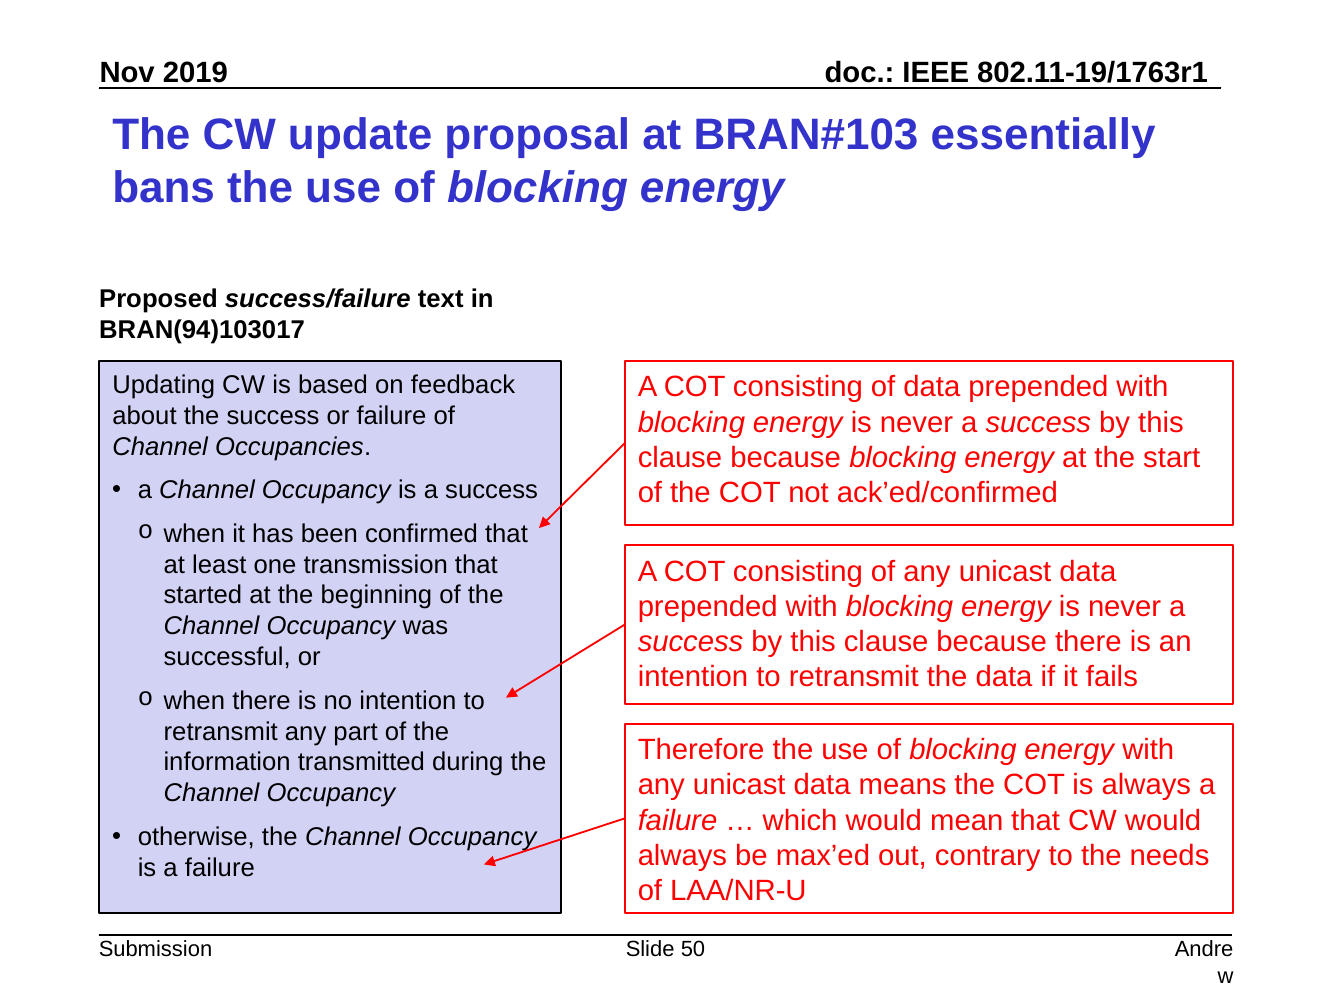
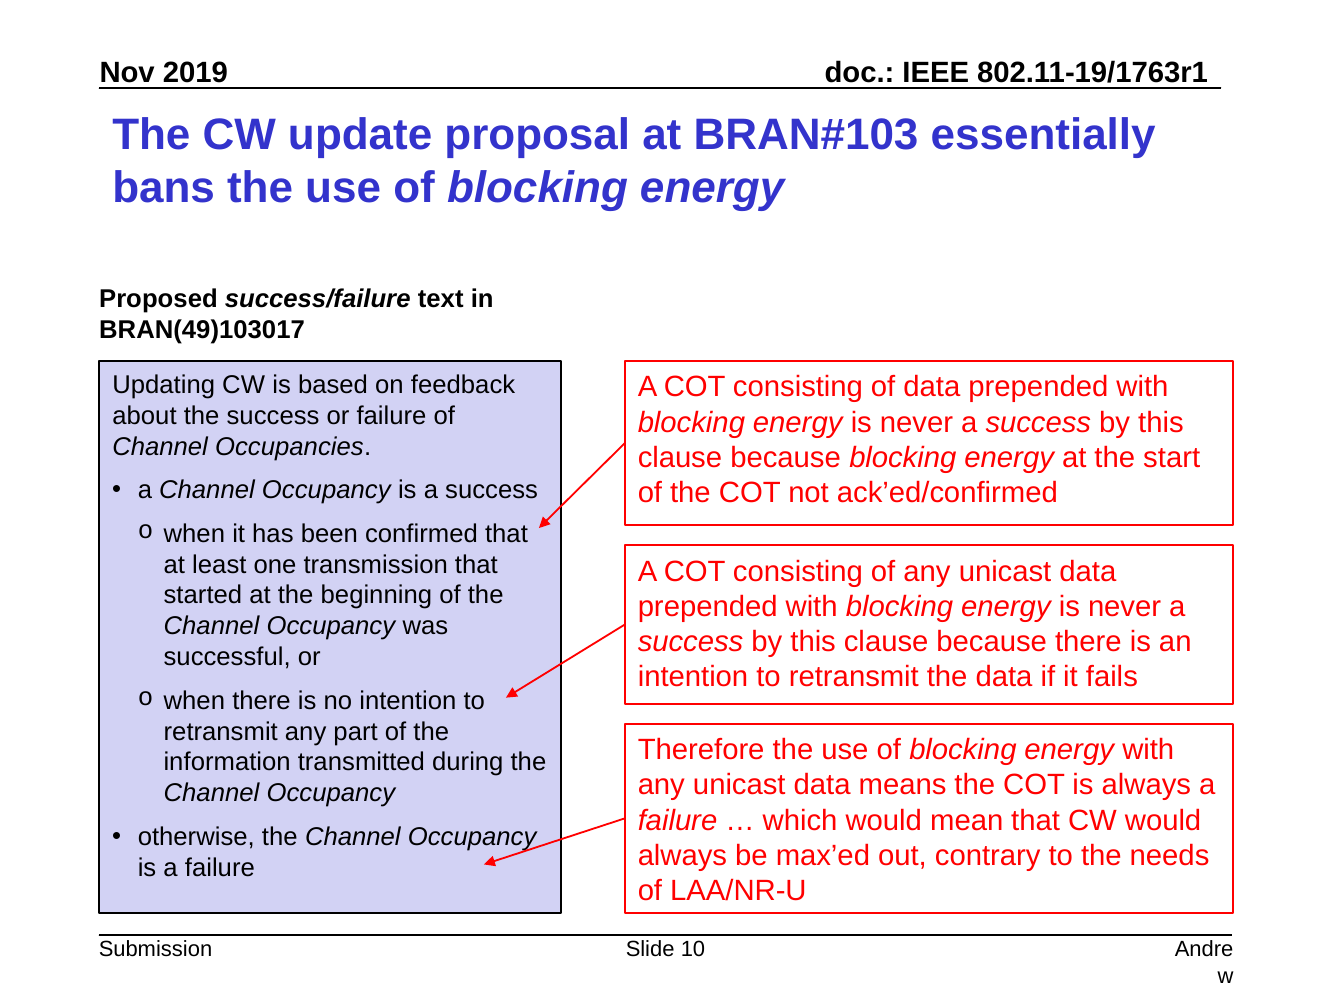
BRAN(94)103017: BRAN(94)103017 -> BRAN(49)103017
50: 50 -> 10
